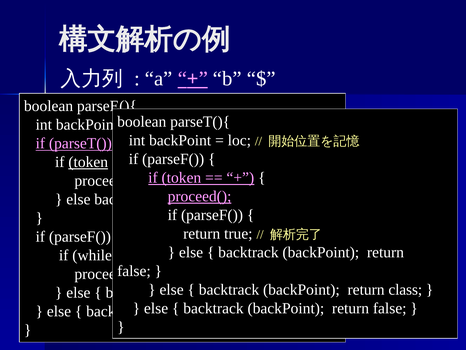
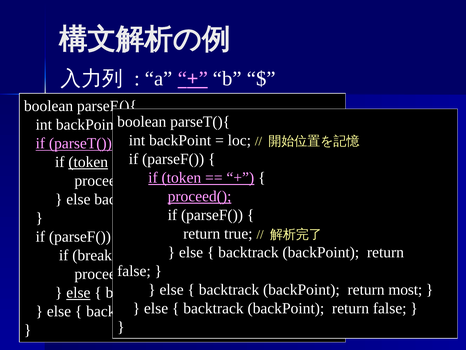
while: while -> break
class: class -> most
else at (78, 292) underline: none -> present
